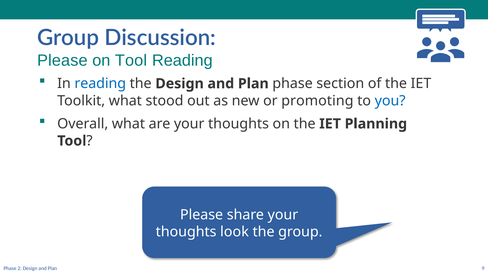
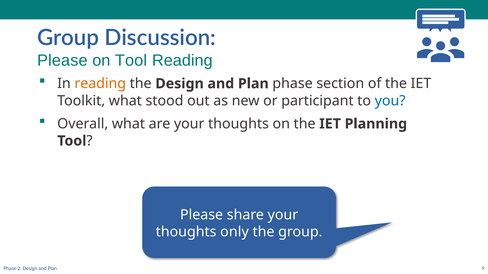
reading at (100, 84) colour: blue -> orange
promoting: promoting -> participant
look: look -> only
